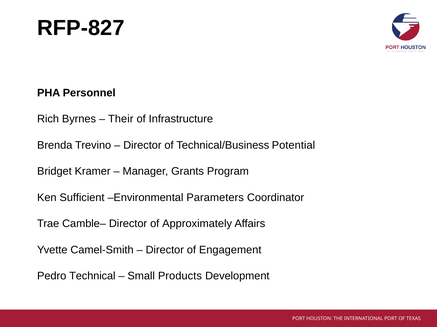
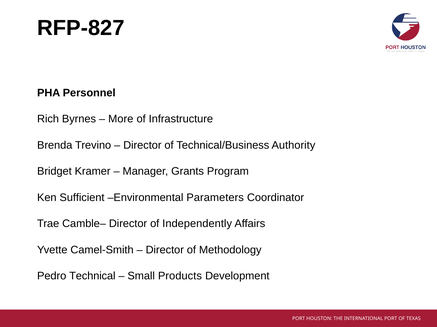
Their: Their -> More
Potential: Potential -> Authority
Approximately: Approximately -> Independently
Engagement: Engagement -> Methodology
